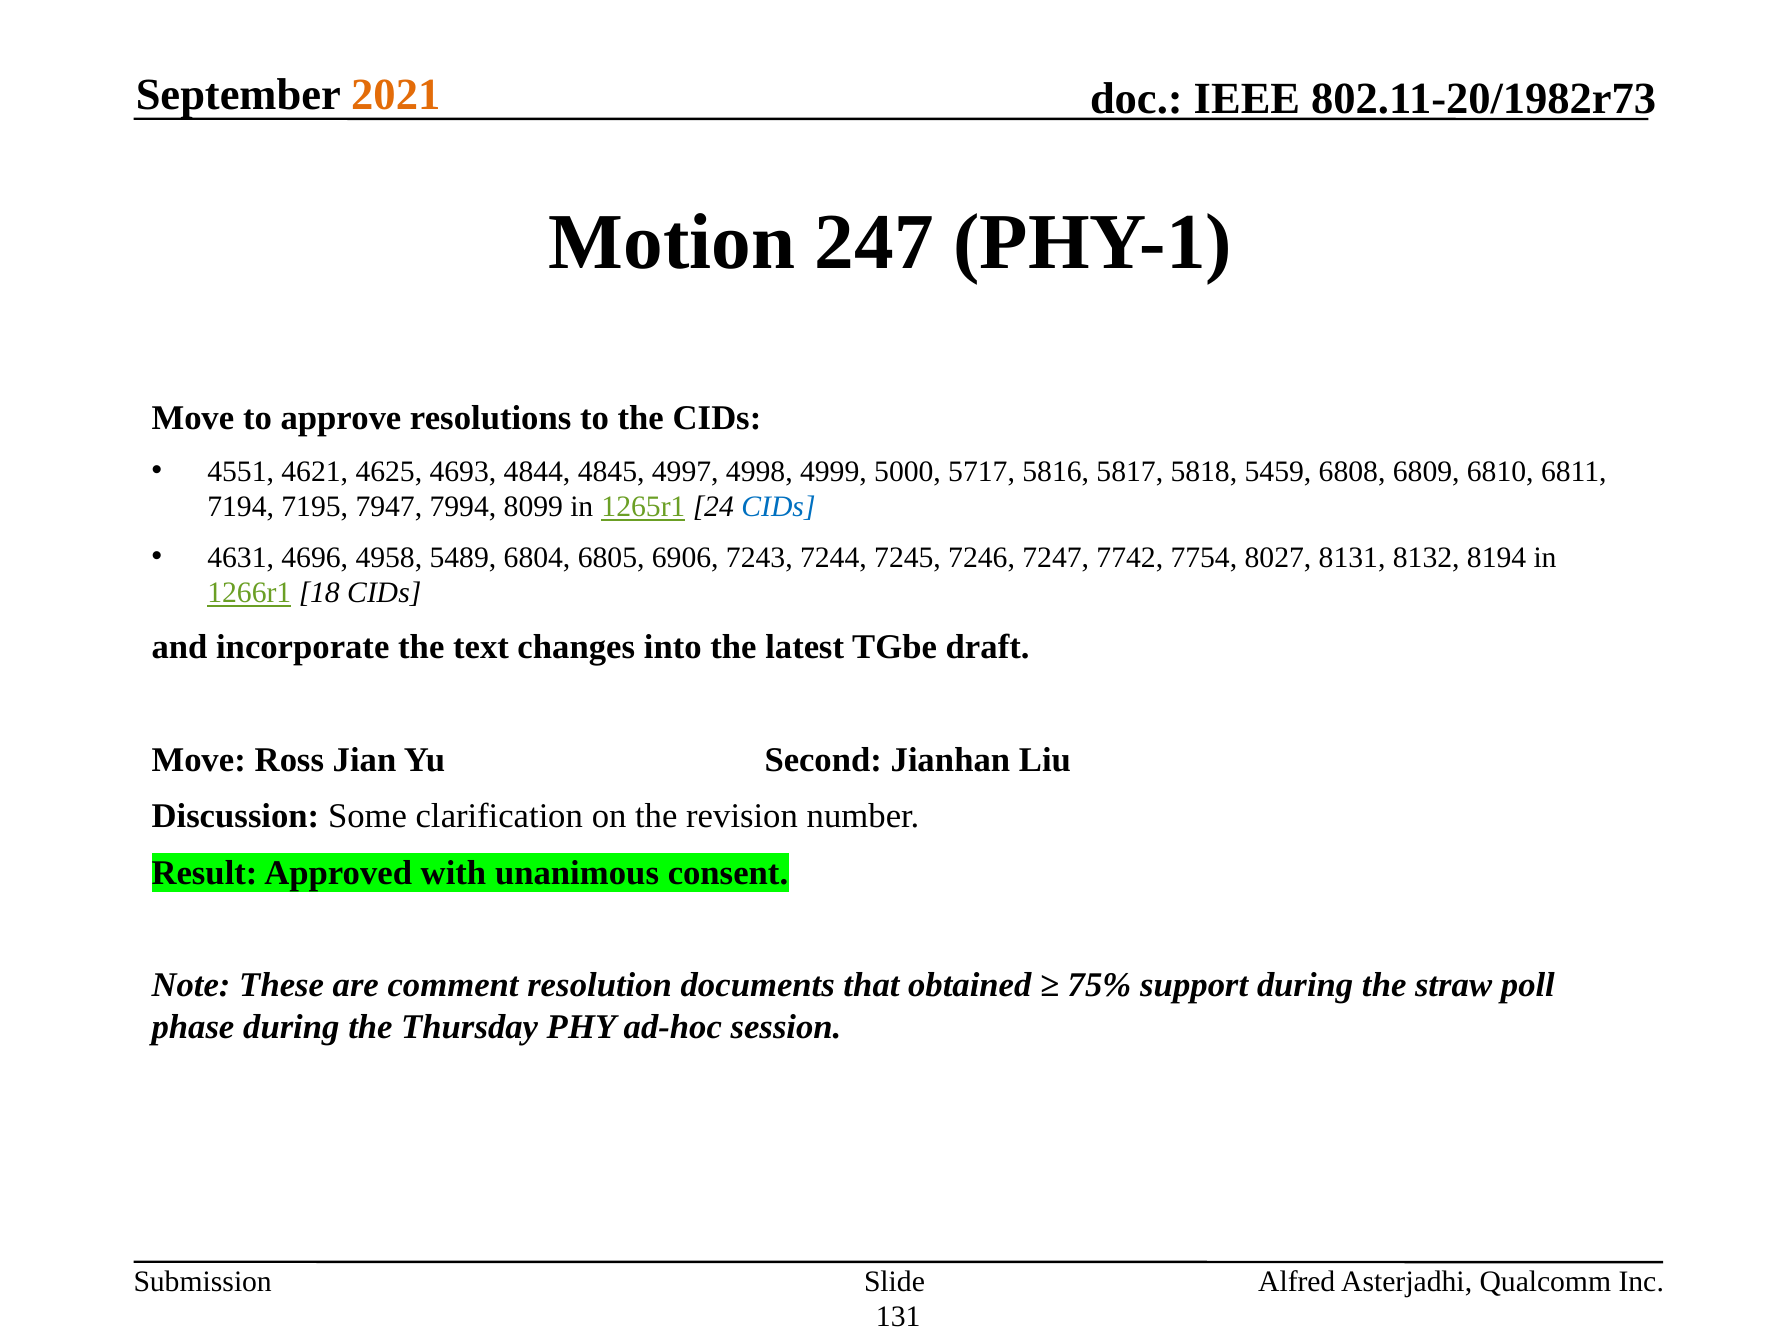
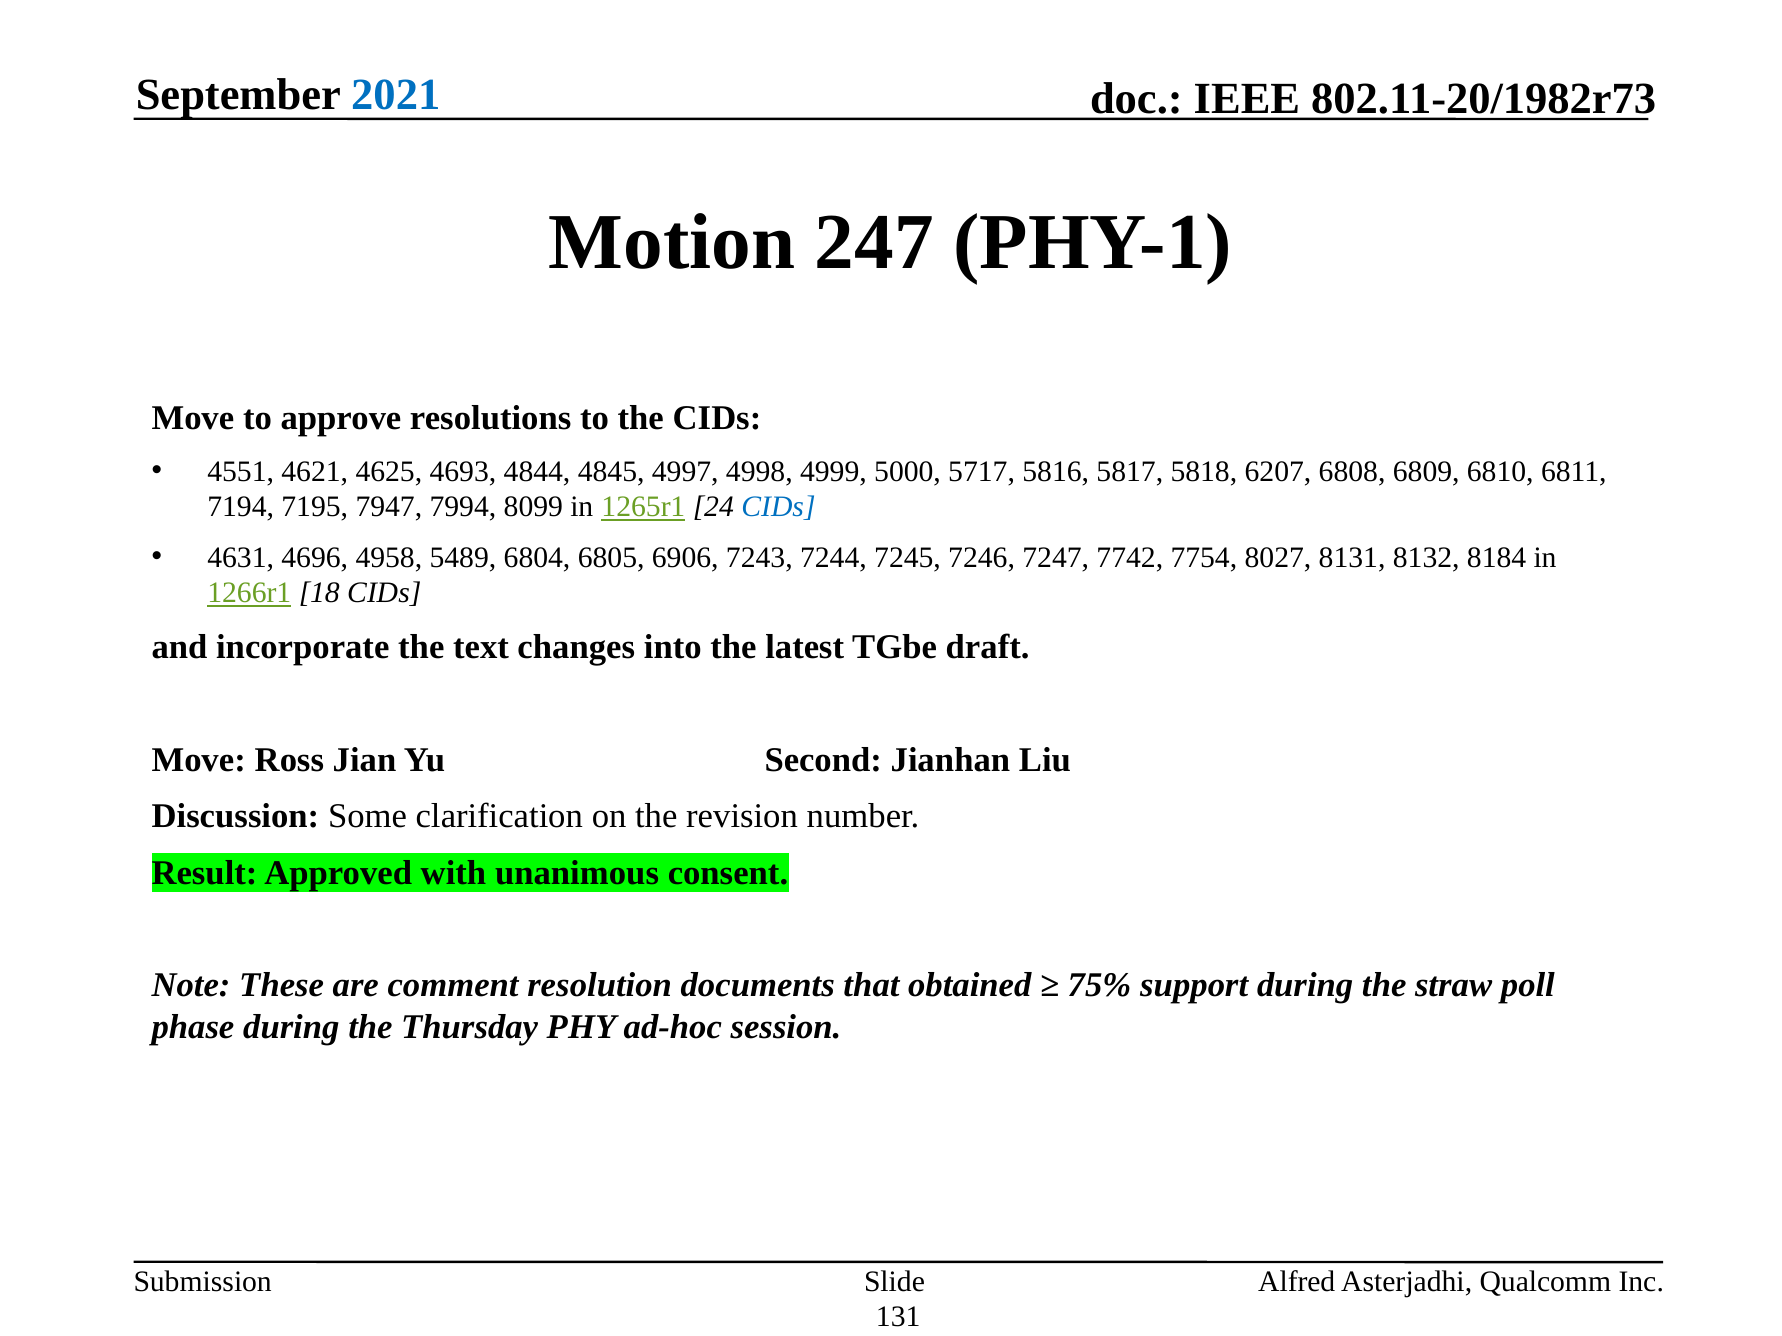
2021 colour: orange -> blue
5459: 5459 -> 6207
8194: 8194 -> 8184
